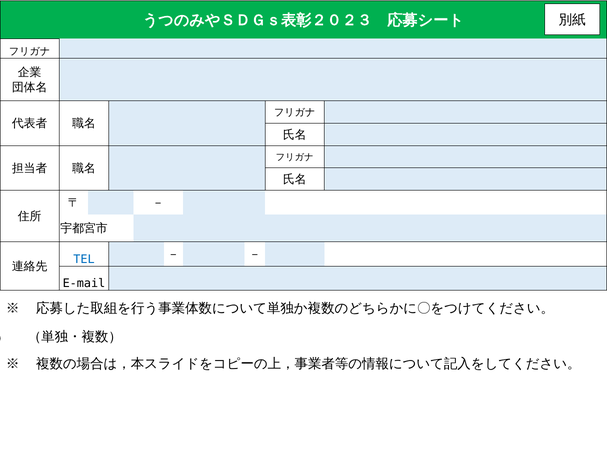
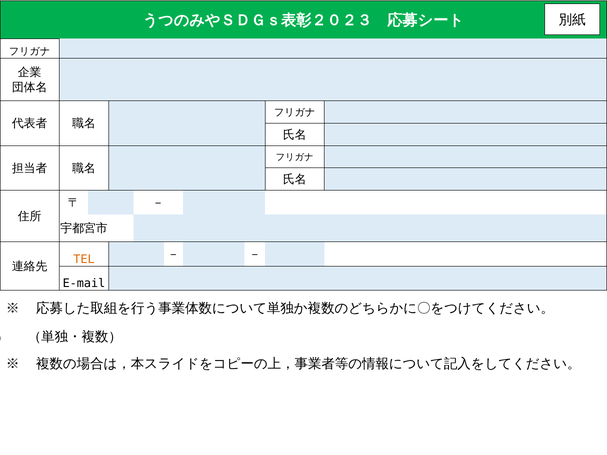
TEL colour: blue -> orange
